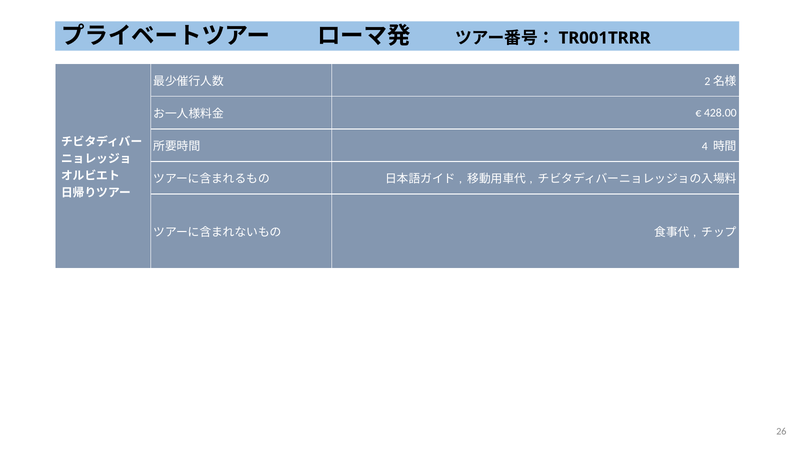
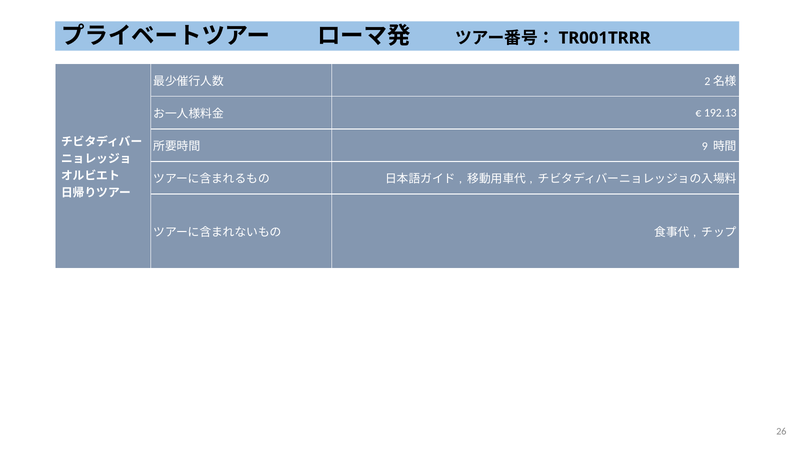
428.00: 428.00 -> 192.13
4: 4 -> 9
